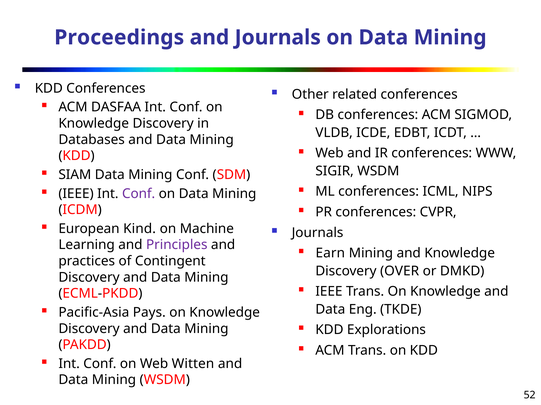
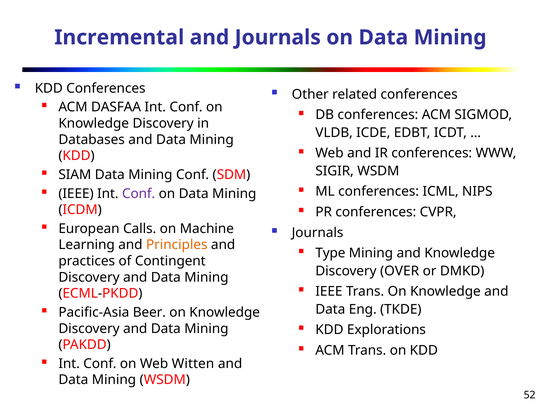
Proceedings: Proceedings -> Incremental
Kind: Kind -> Calls
Principles colour: purple -> orange
Earn: Earn -> Type
Pays: Pays -> Beer
